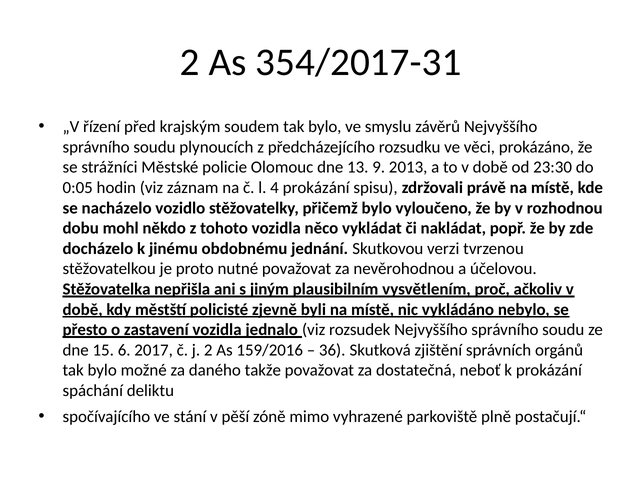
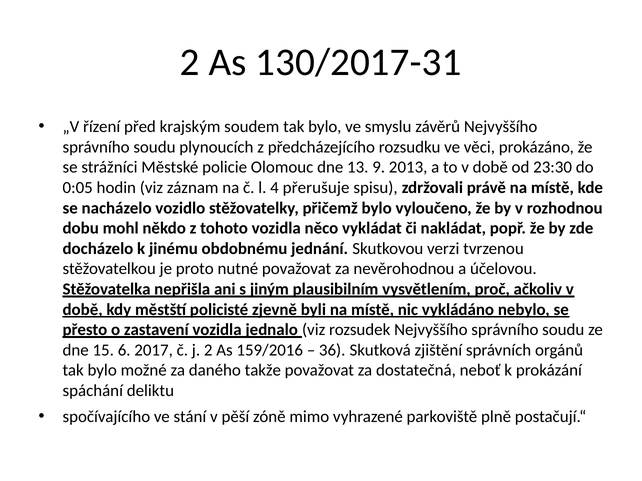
354/2017-31: 354/2017-31 -> 130/2017-31
4 prokázání: prokázání -> přerušuje
